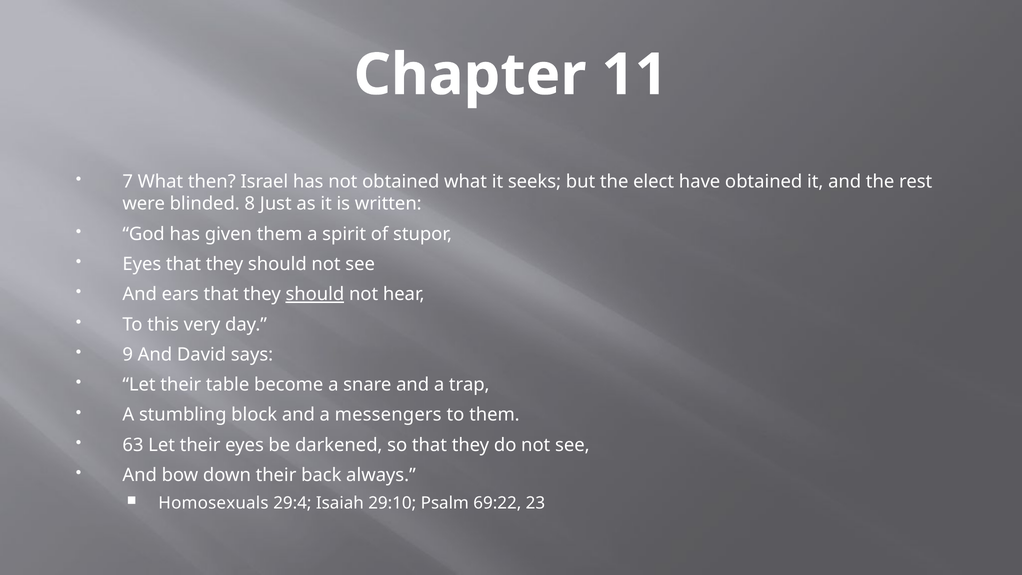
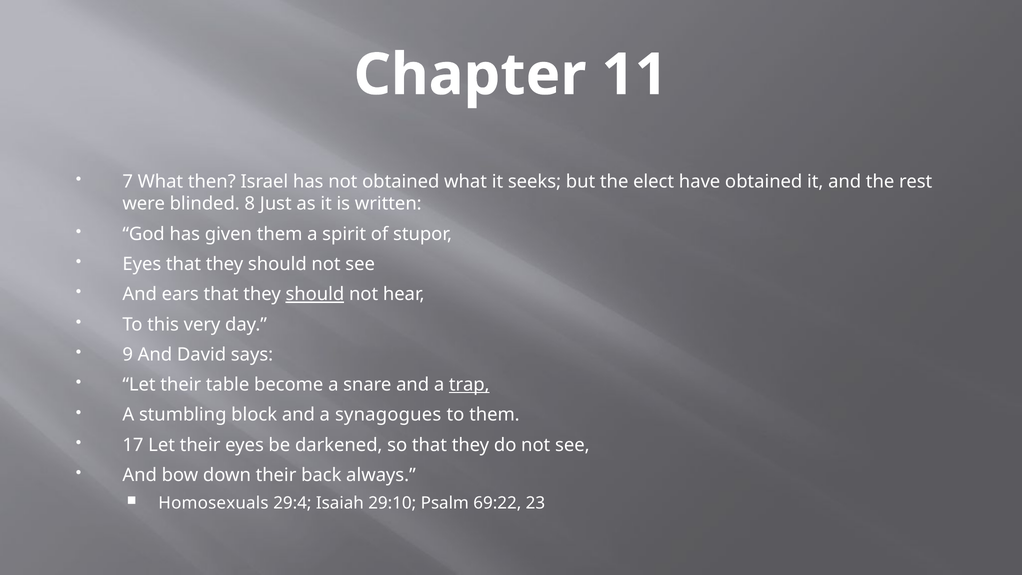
trap underline: none -> present
messengers: messengers -> synagogues
63: 63 -> 17
